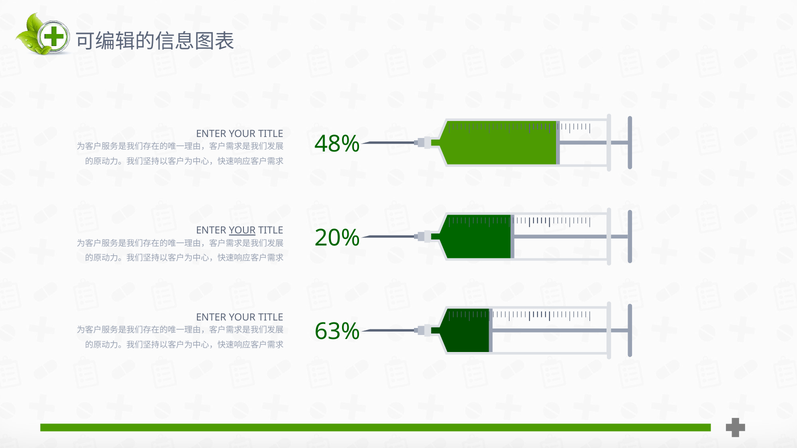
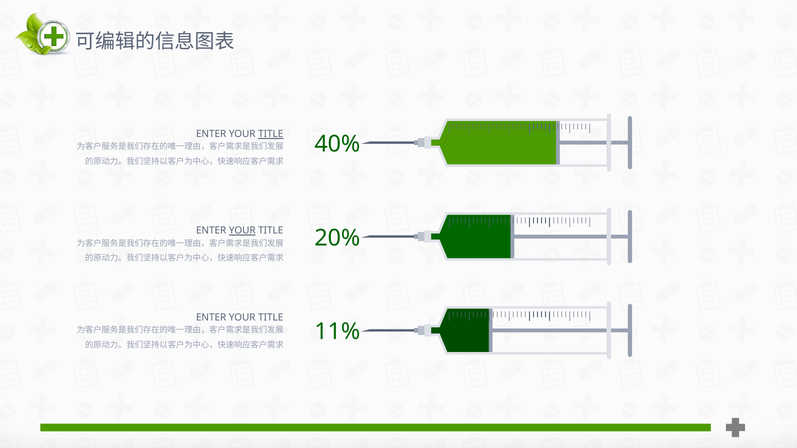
TITLE at (271, 134) underline: none -> present
48%: 48% -> 40%
63%: 63% -> 11%
